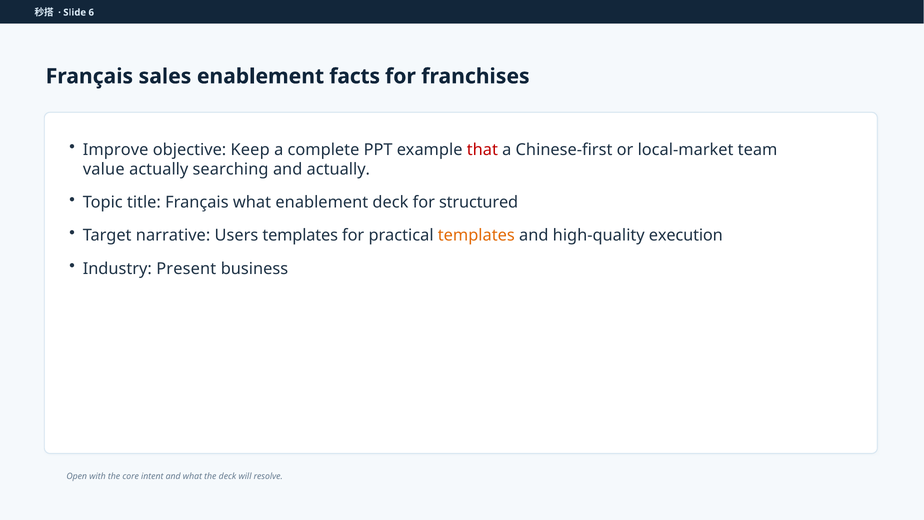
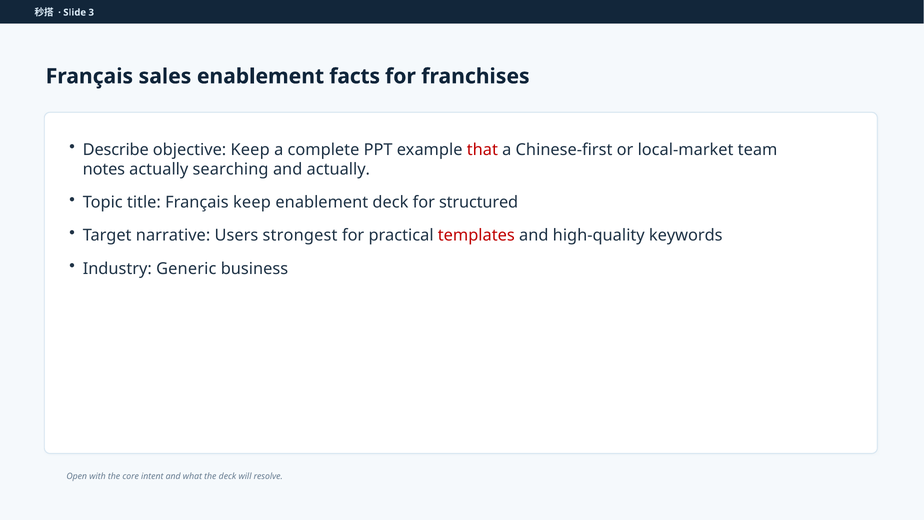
6: 6 -> 3
Improve: Improve -> Describe
value: value -> notes
Français what: what -> keep
Users templates: templates -> strongest
templates at (476, 235) colour: orange -> red
execution: execution -> keywords
Present: Present -> Generic
